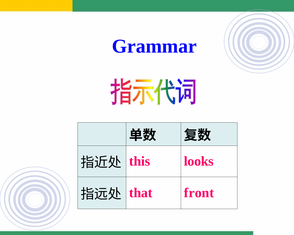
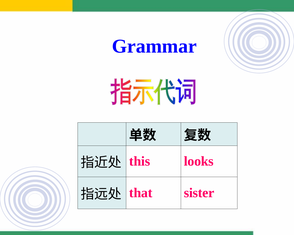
front: front -> sister
